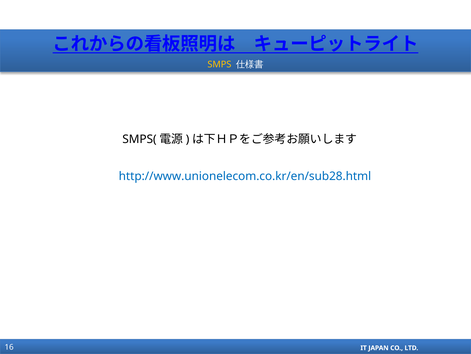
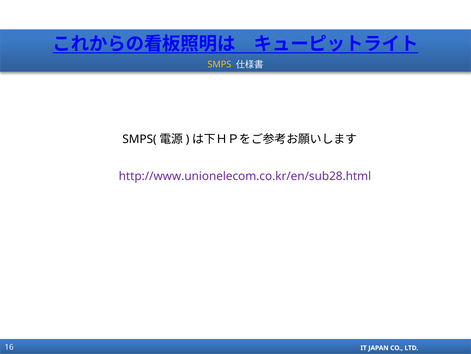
http://www.unionelecom.co.kr/en/sub28.html colour: blue -> purple
